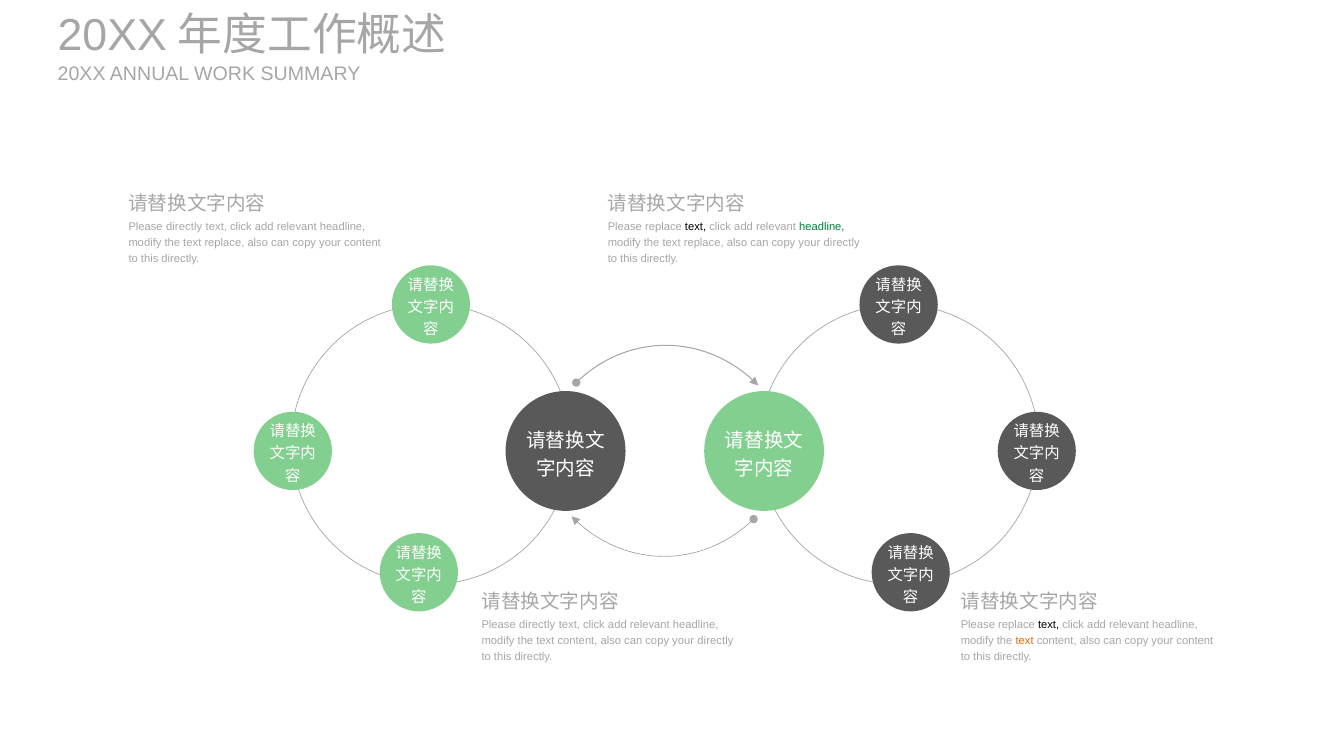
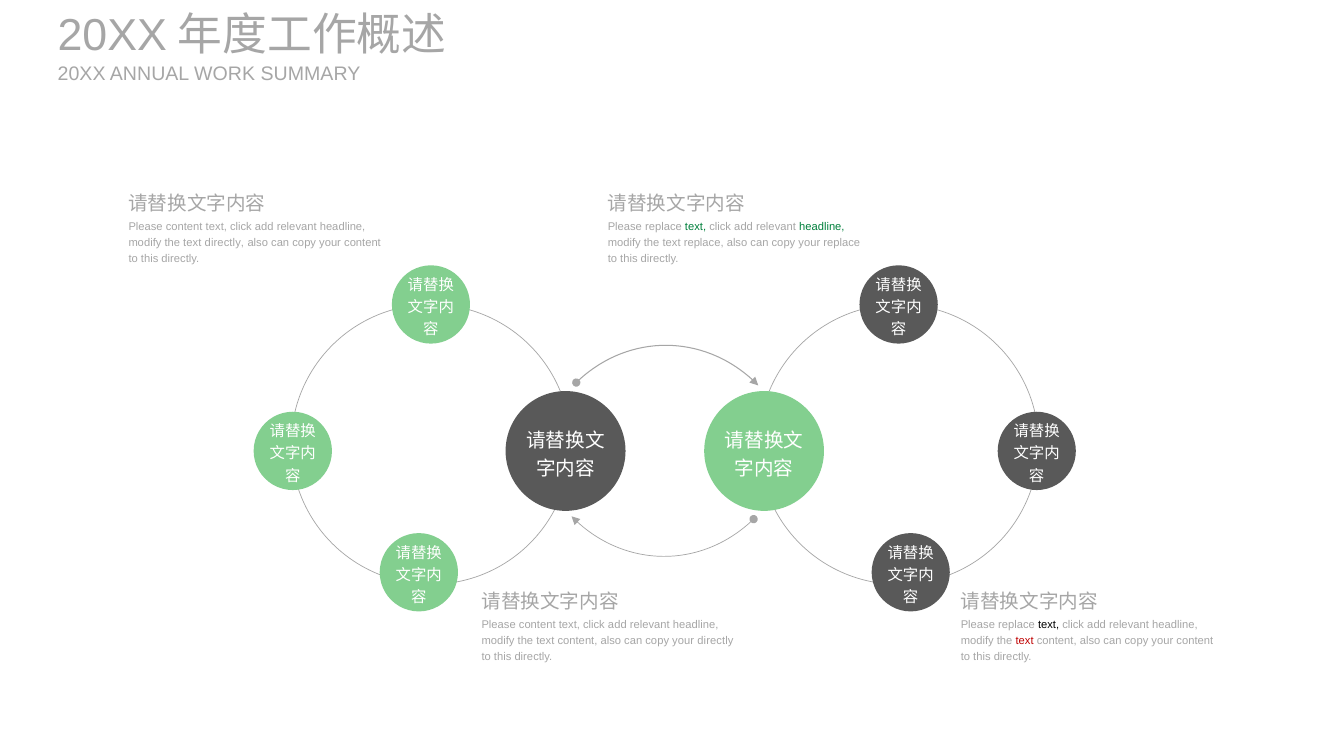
directly at (184, 226): directly -> content
text at (696, 226) colour: black -> green
replace at (224, 243): replace -> directly
directly at (842, 243): directly -> replace
directly at (537, 624): directly -> content
text at (1025, 640) colour: orange -> red
